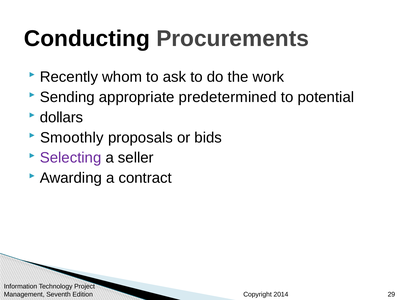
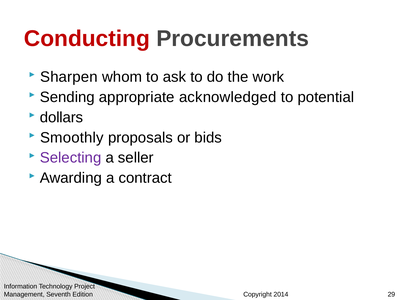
Conducting colour: black -> red
Recently: Recently -> Sharpen
predetermined: predetermined -> acknowledged
